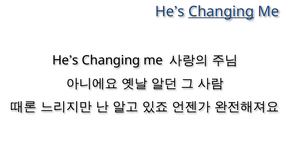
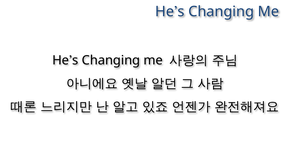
Changing at (221, 12) underline: present -> none
